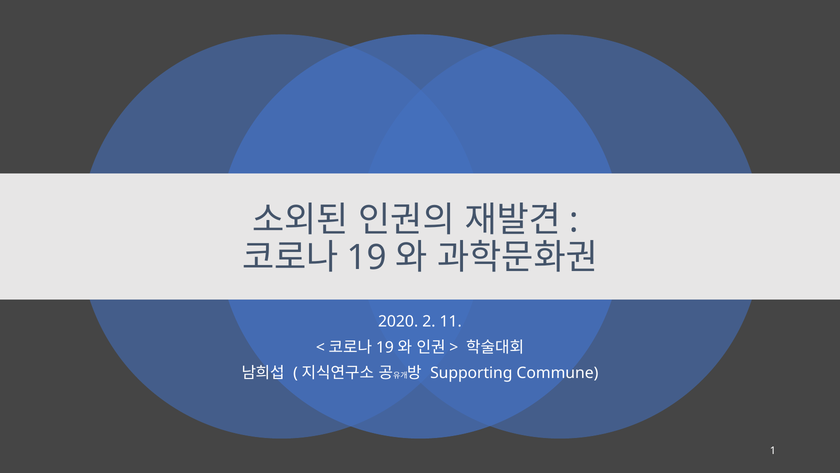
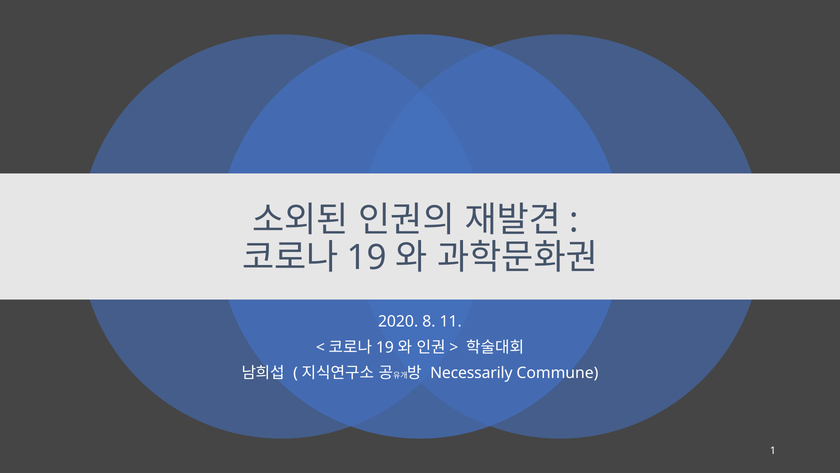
2: 2 -> 8
Supporting: Supporting -> Necessarily
